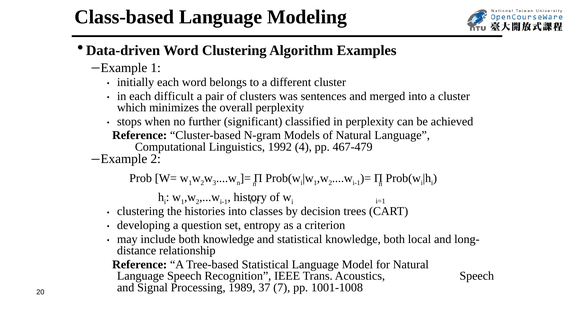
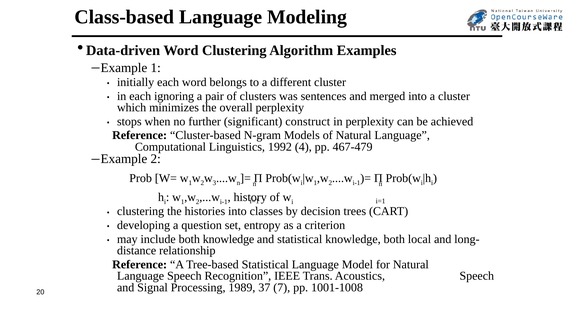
difficult: difficult -> ignoring
classified: classified -> construct
